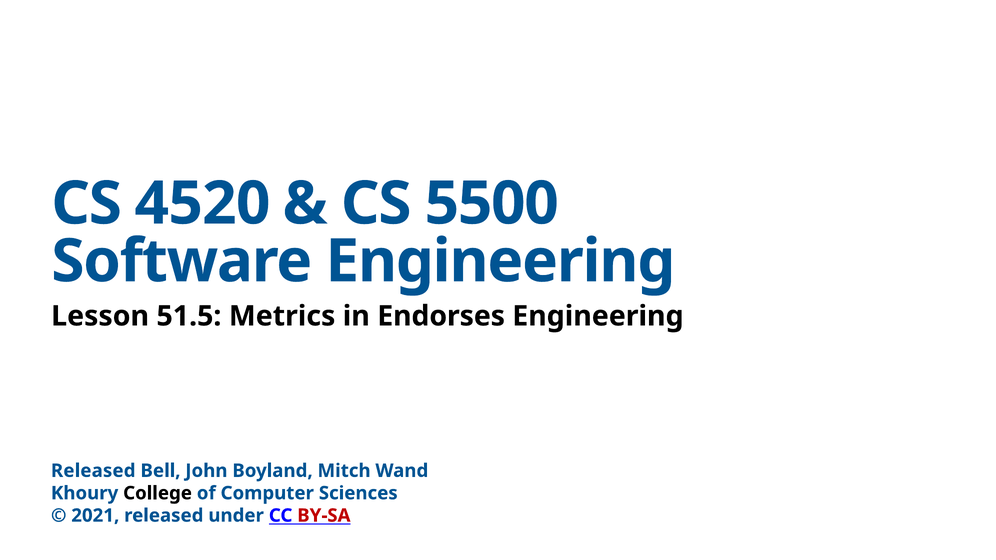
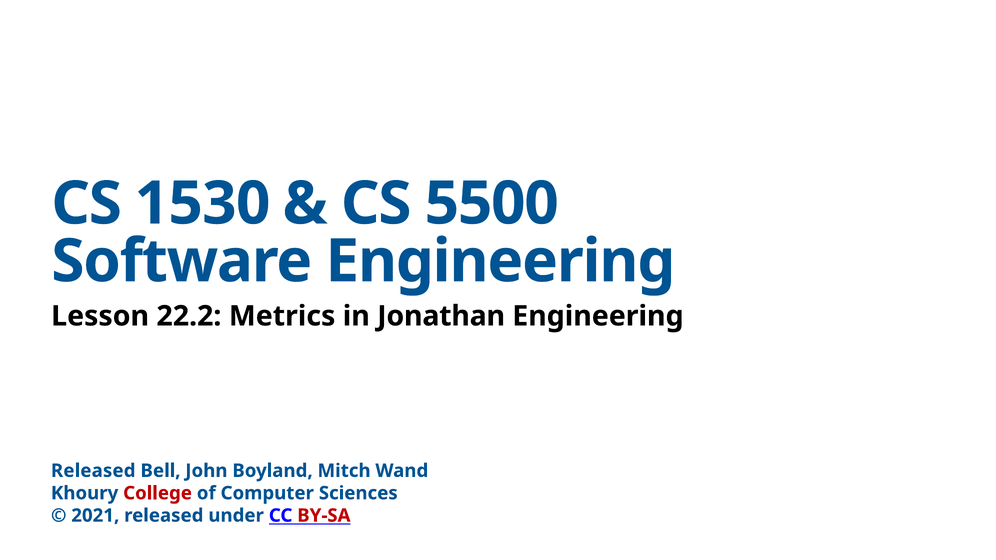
4520: 4520 -> 1530
51.5: 51.5 -> 22.2
Endorses: Endorses -> Jonathan
College colour: black -> red
